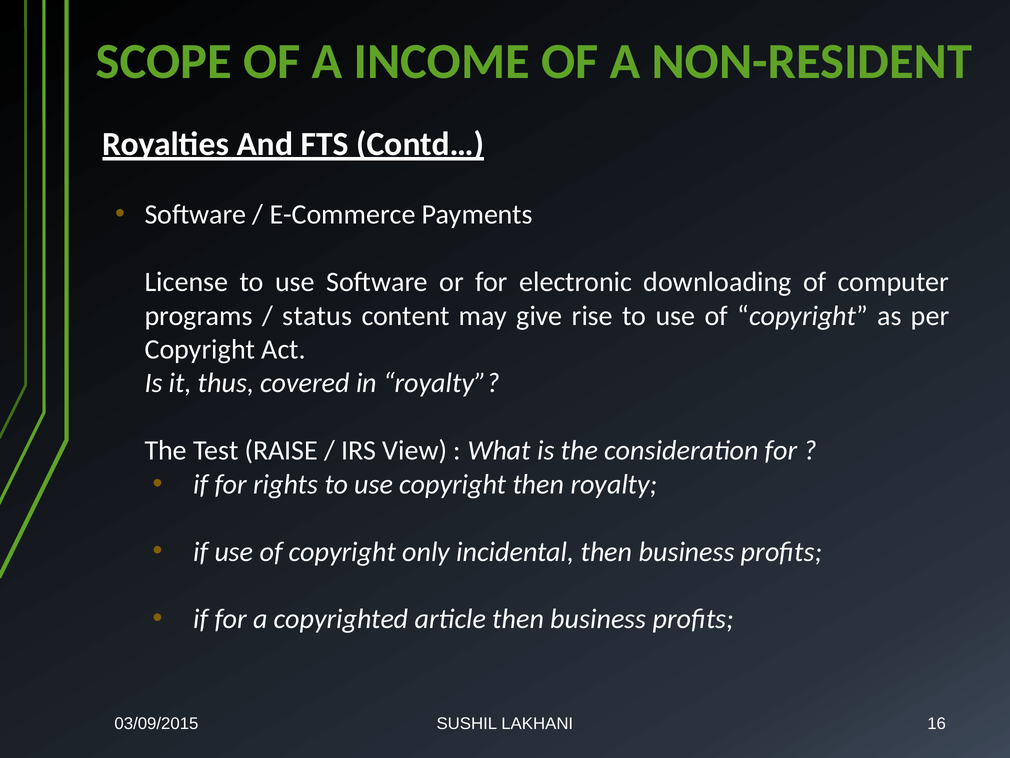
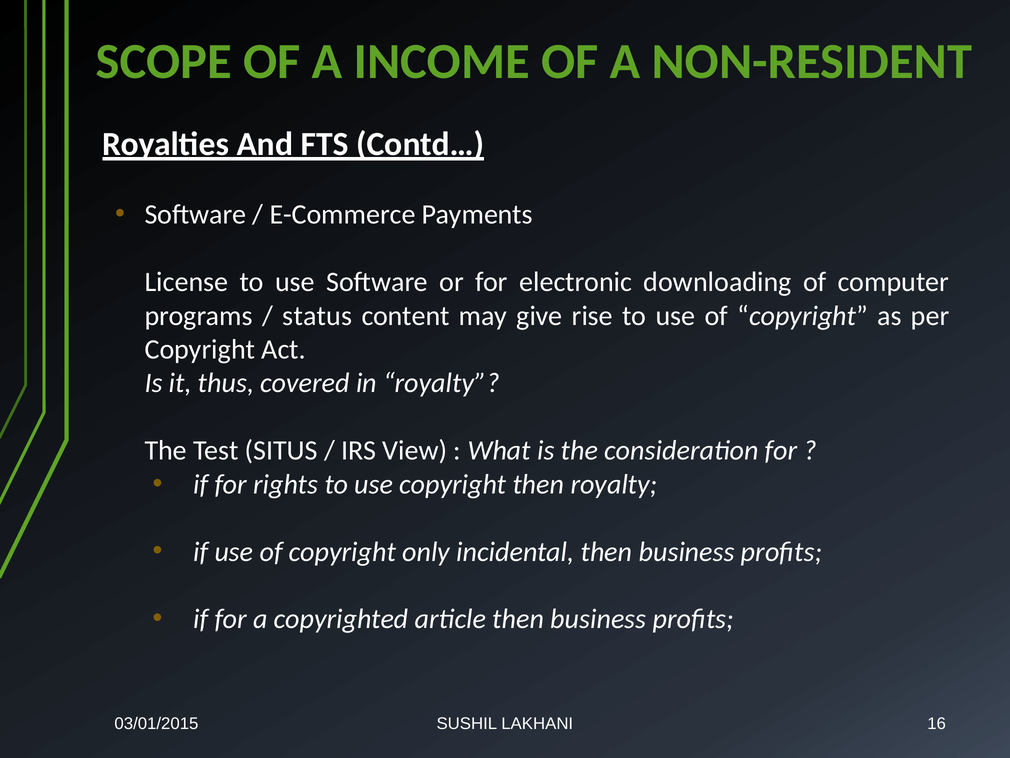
RAISE: RAISE -> SITUS
03/09/2015: 03/09/2015 -> 03/01/2015
